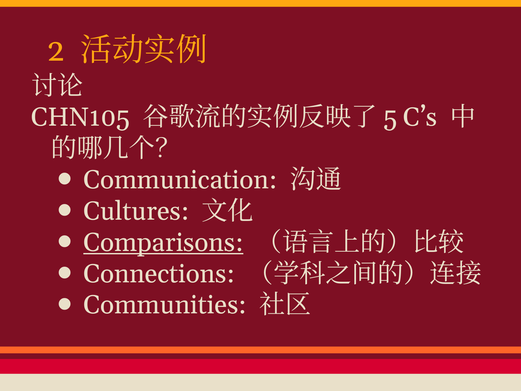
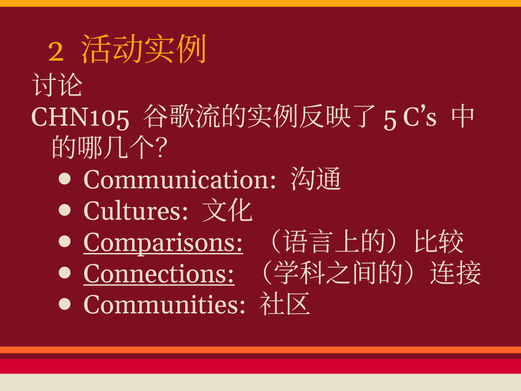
Connections underline: none -> present
